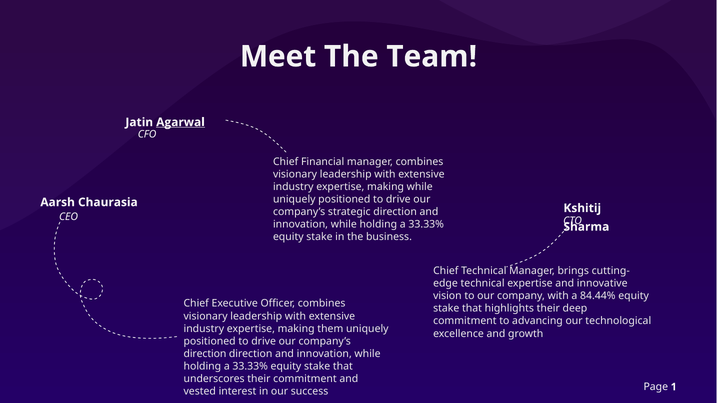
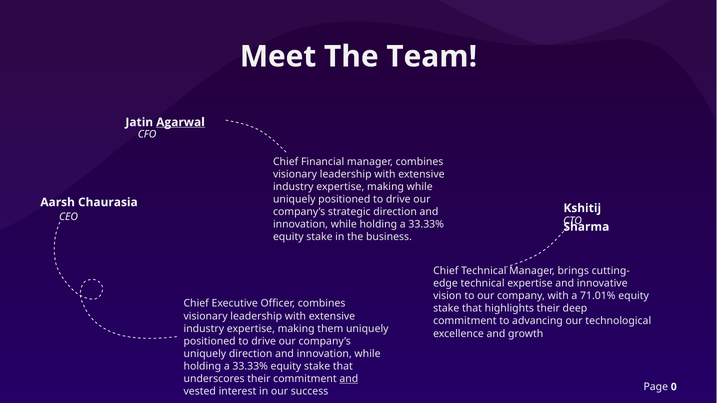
84.44%: 84.44% -> 71.01%
direction at (205, 354): direction -> uniquely
and at (349, 379) underline: none -> present
1: 1 -> 0
